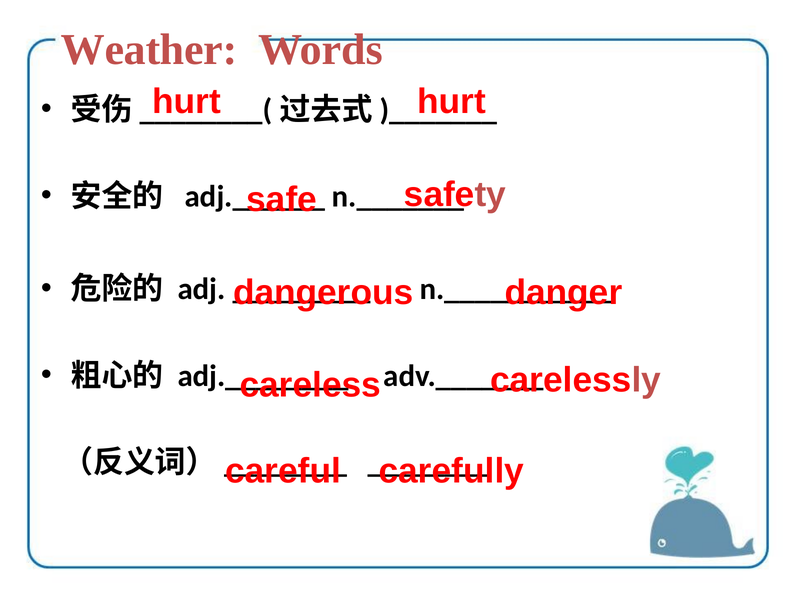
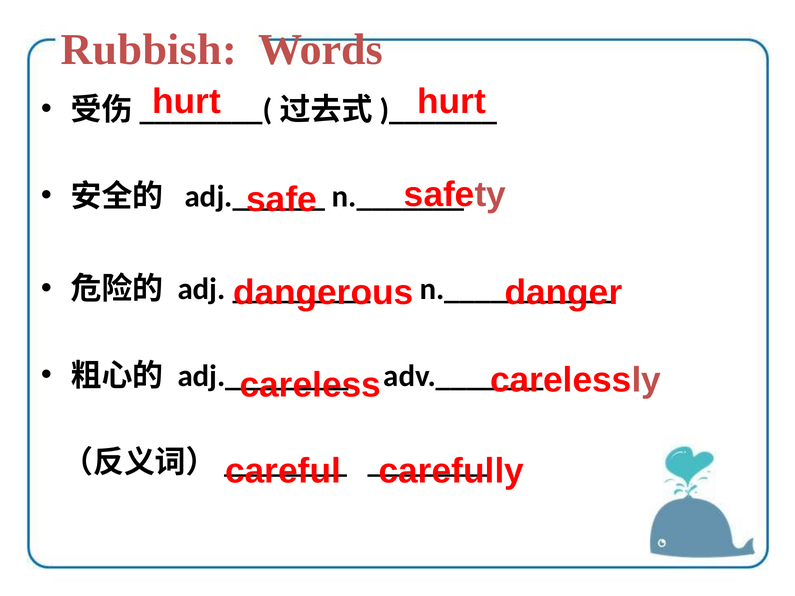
Weather: Weather -> Rubbish
